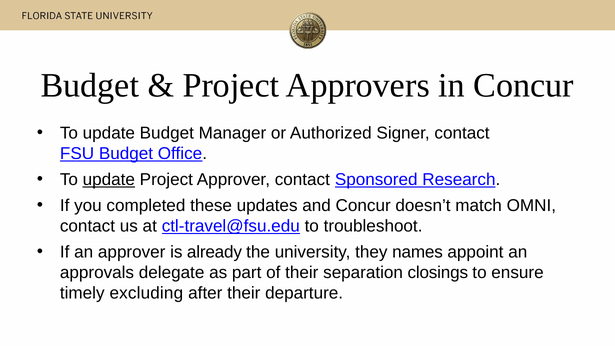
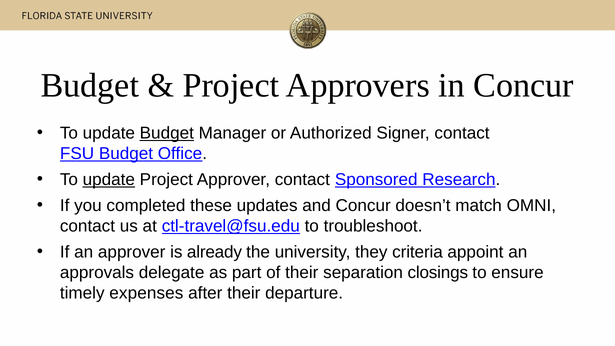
Budget at (167, 133) underline: none -> present
names: names -> criteria
excluding: excluding -> expenses
